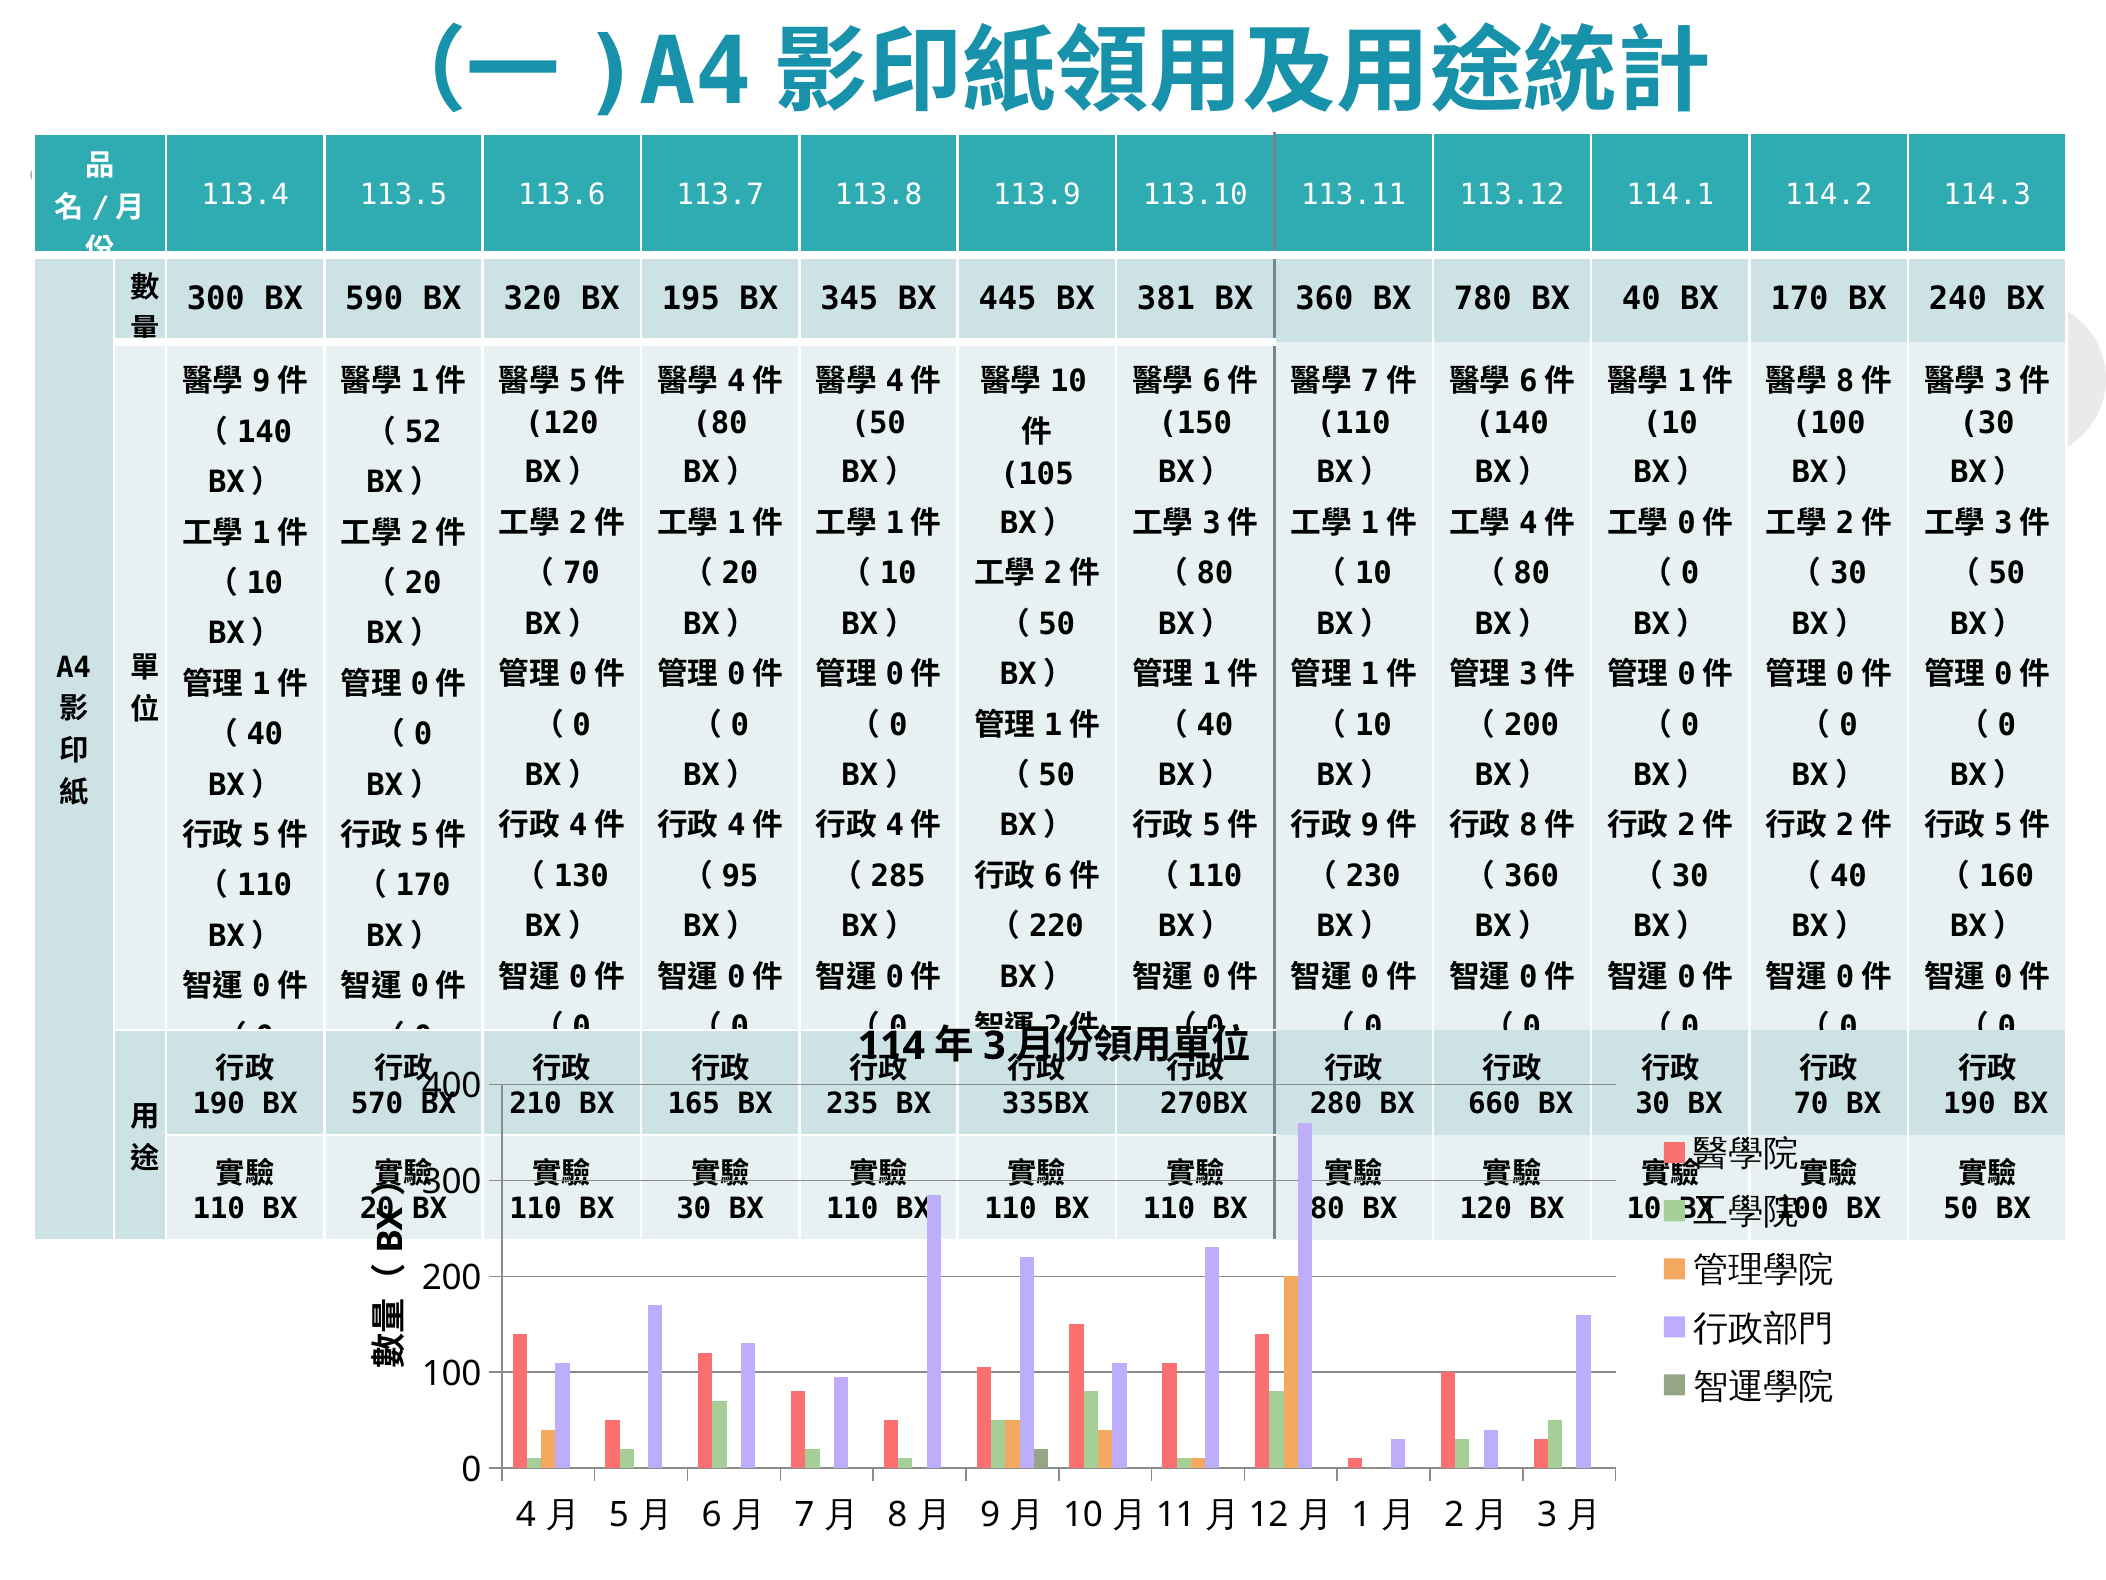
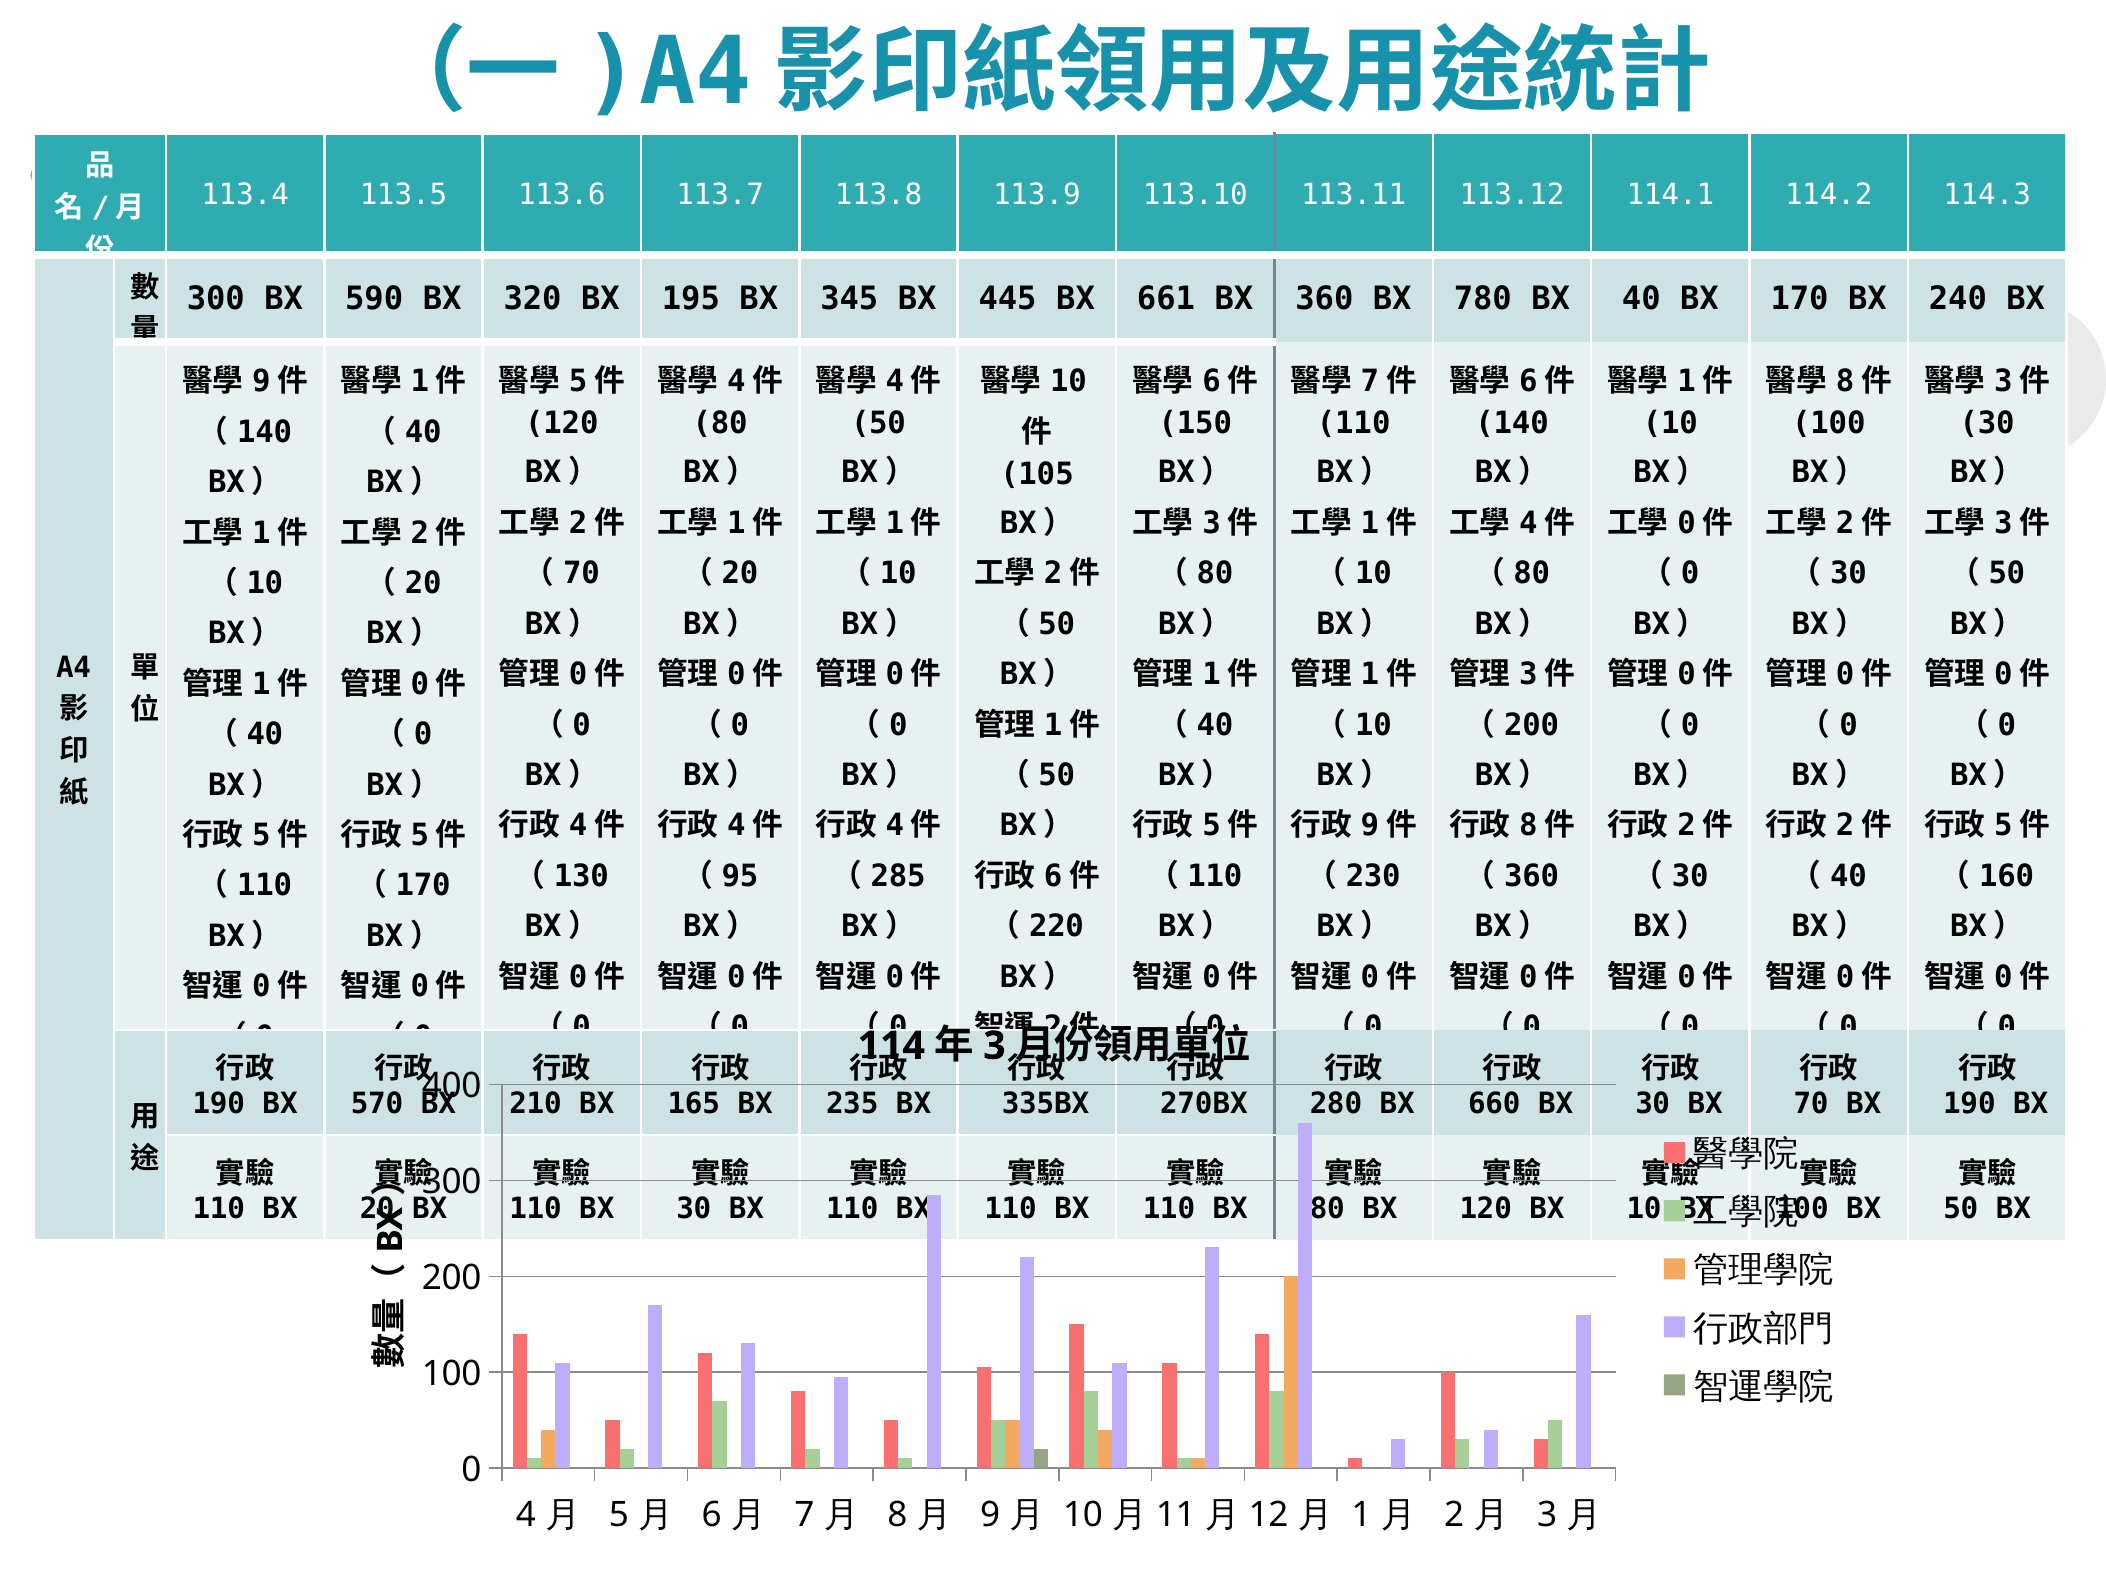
381: 381 -> 661
52 at (423, 432): 52 -> 40
